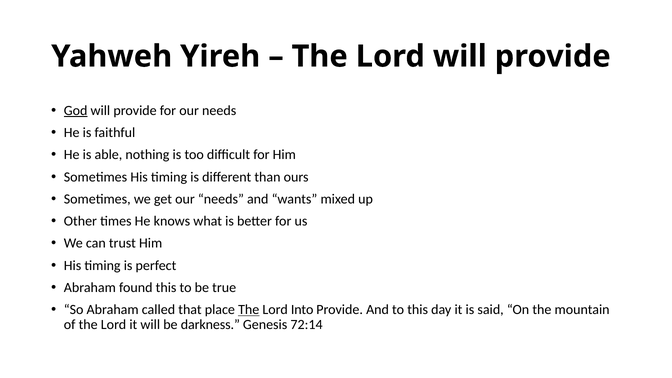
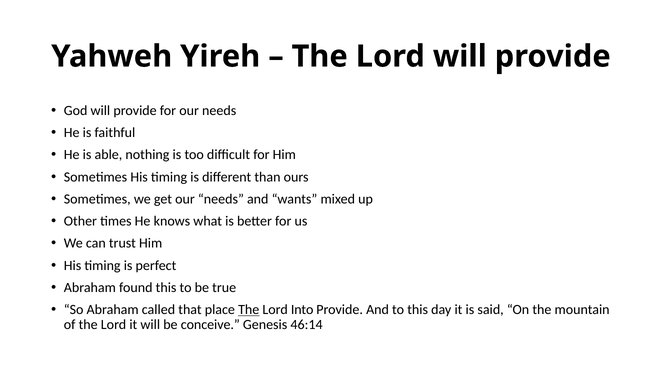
God underline: present -> none
darkness: darkness -> conceive
72:14: 72:14 -> 46:14
